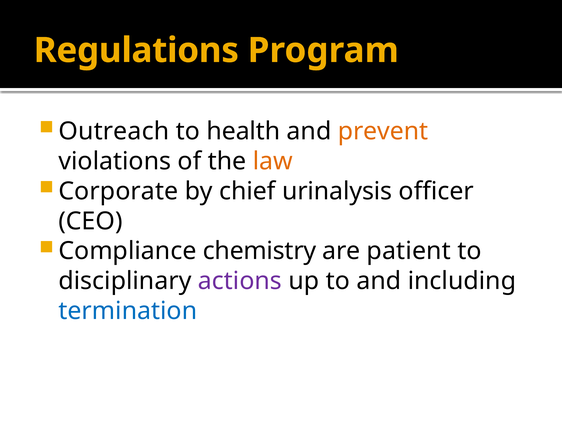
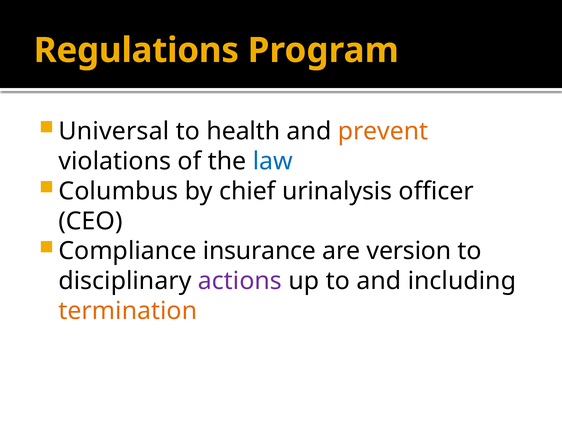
Outreach: Outreach -> Universal
law colour: orange -> blue
Corporate: Corporate -> Columbus
chemistry: chemistry -> insurance
patient: patient -> version
termination colour: blue -> orange
